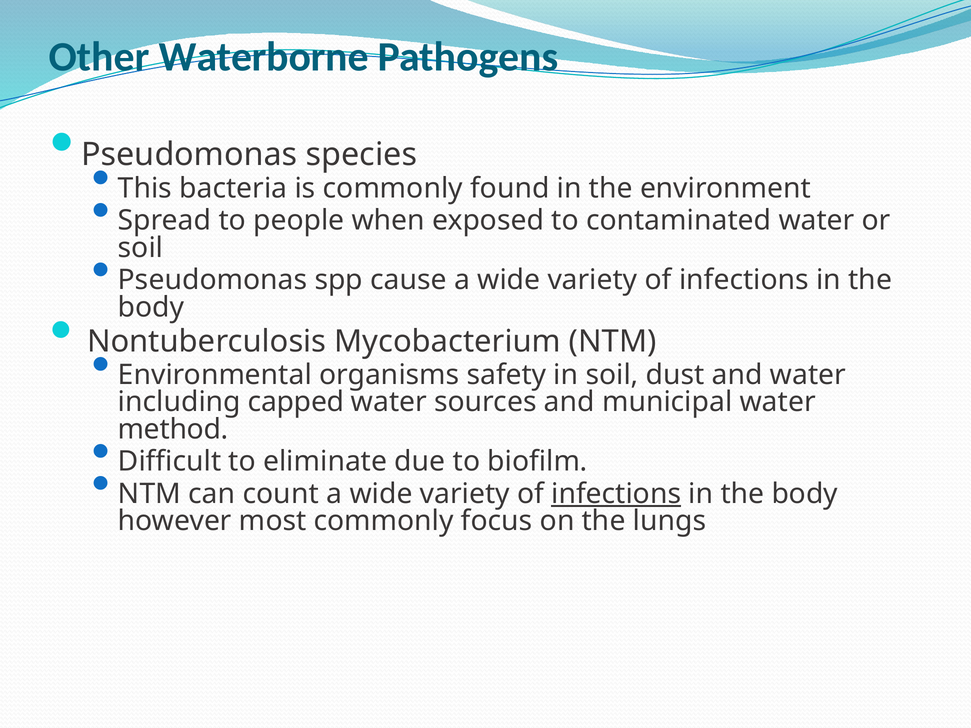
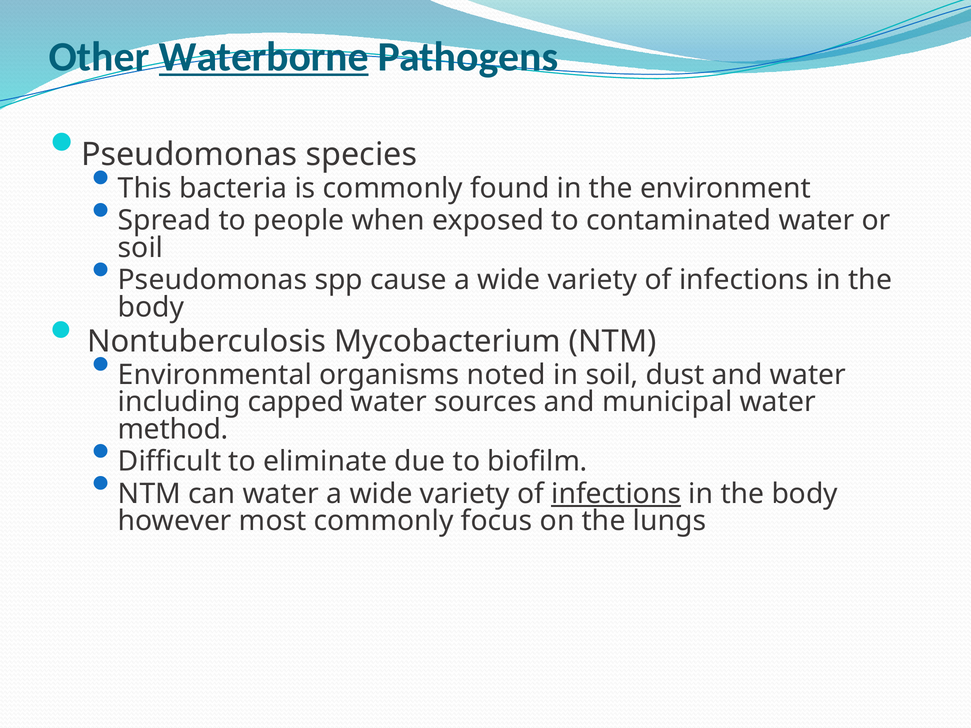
Waterborne underline: none -> present
safety: safety -> noted
can count: count -> water
